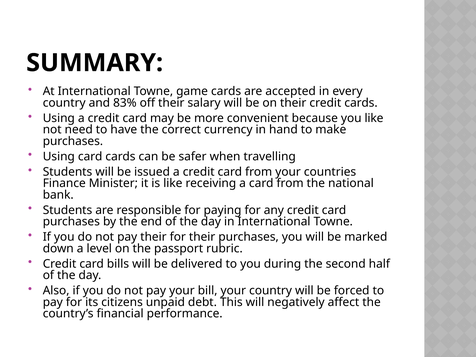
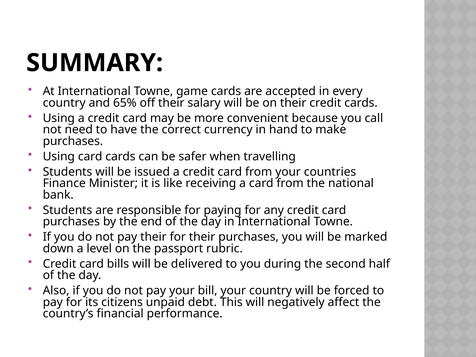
83%: 83% -> 65%
you like: like -> call
